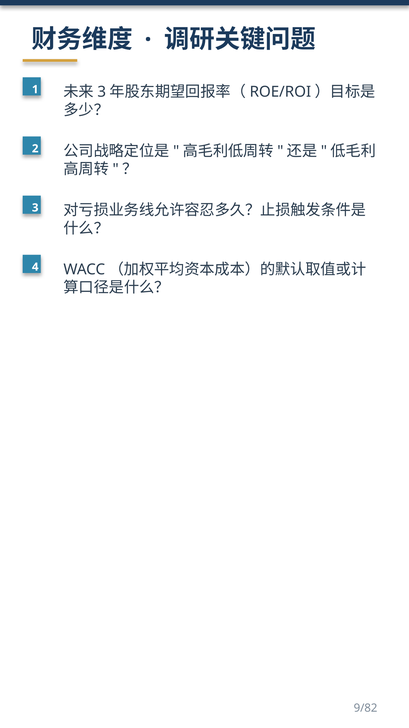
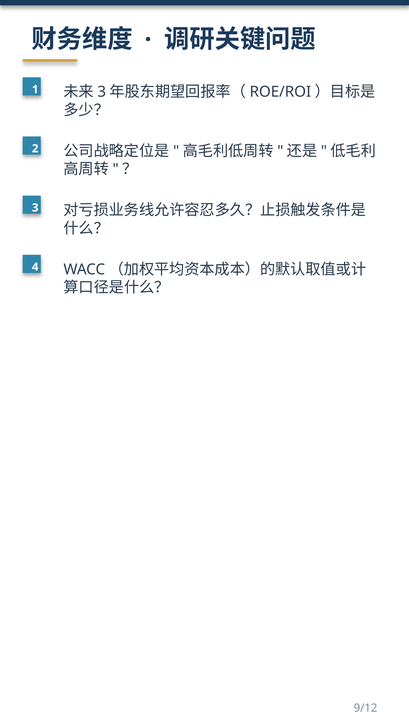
9/82: 9/82 -> 9/12
